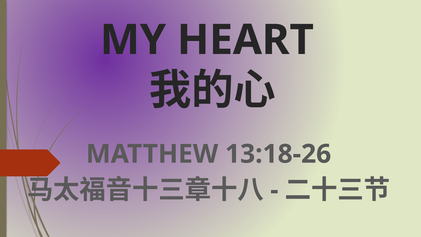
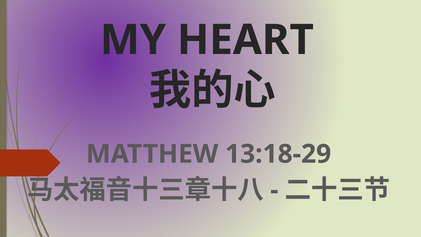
13:18-26: 13:18-26 -> 13:18-29
